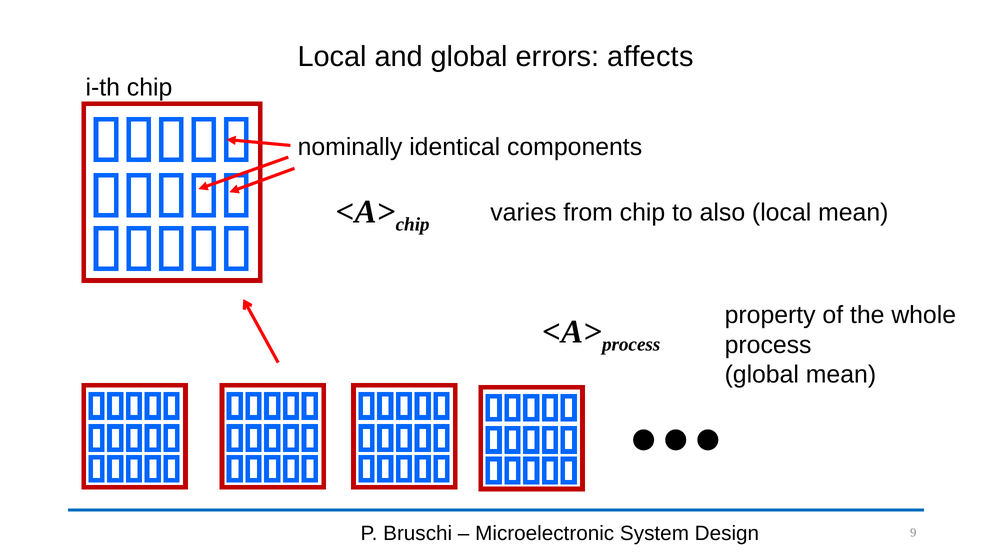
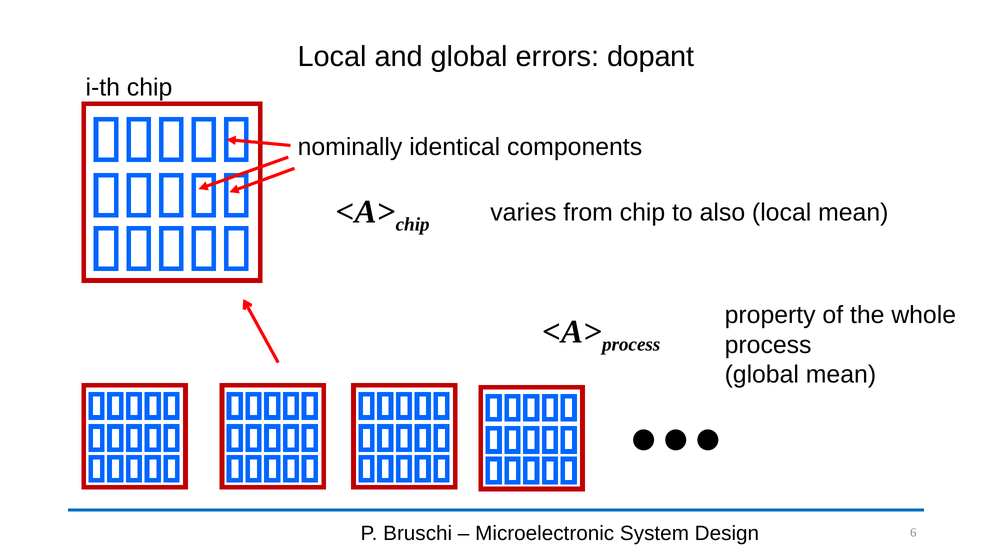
affects: affects -> dopant
9: 9 -> 6
